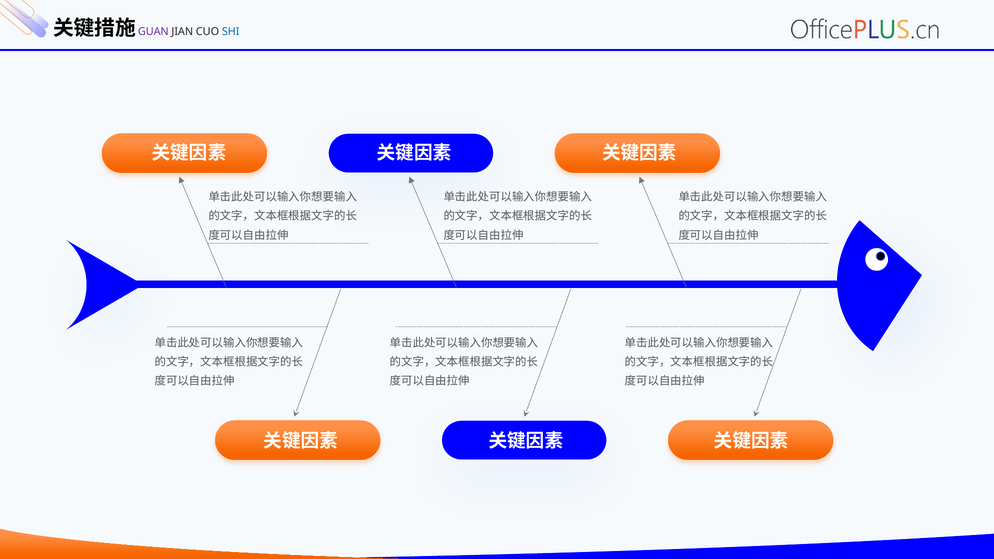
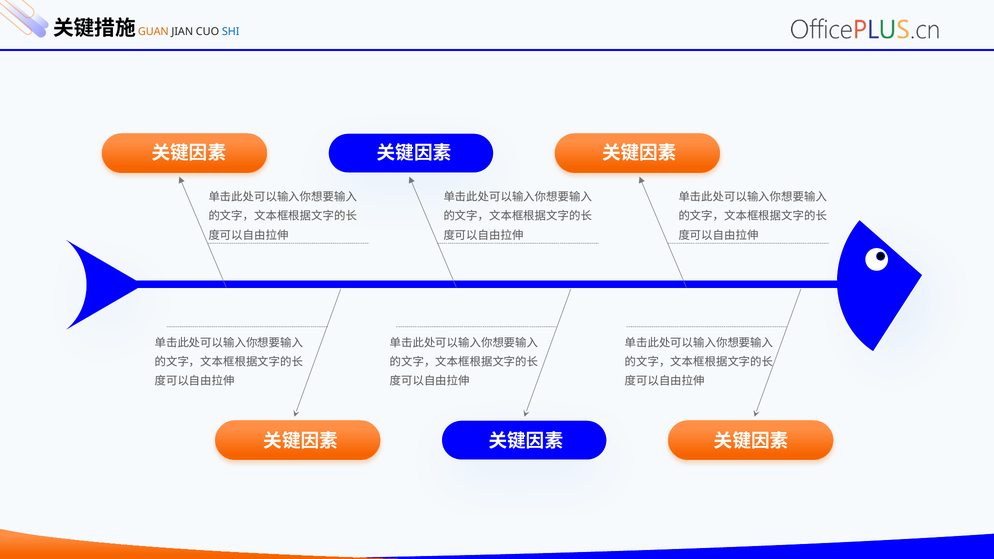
GUAN colour: purple -> orange
